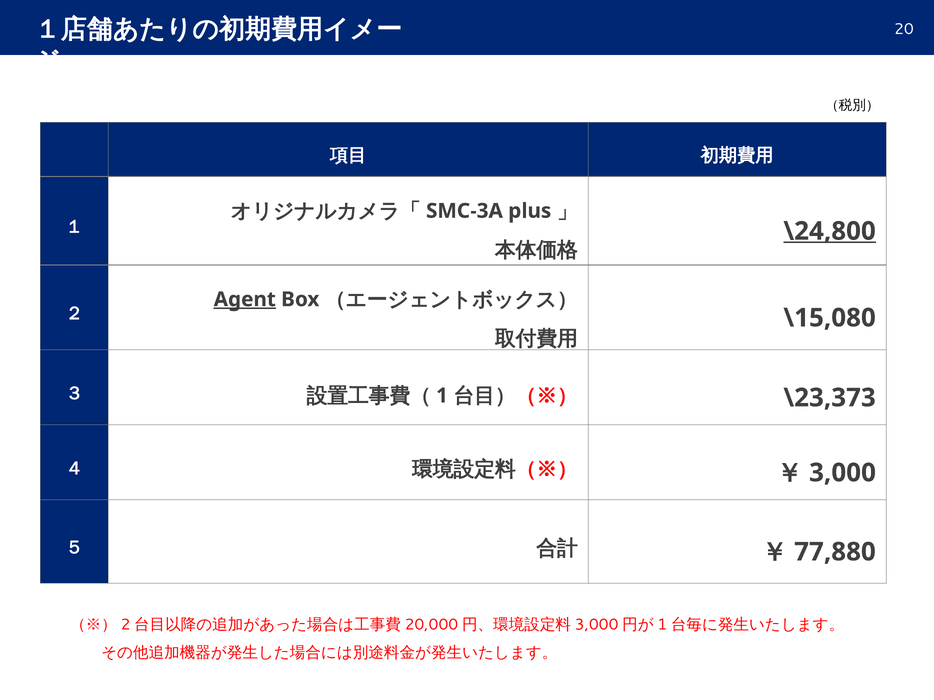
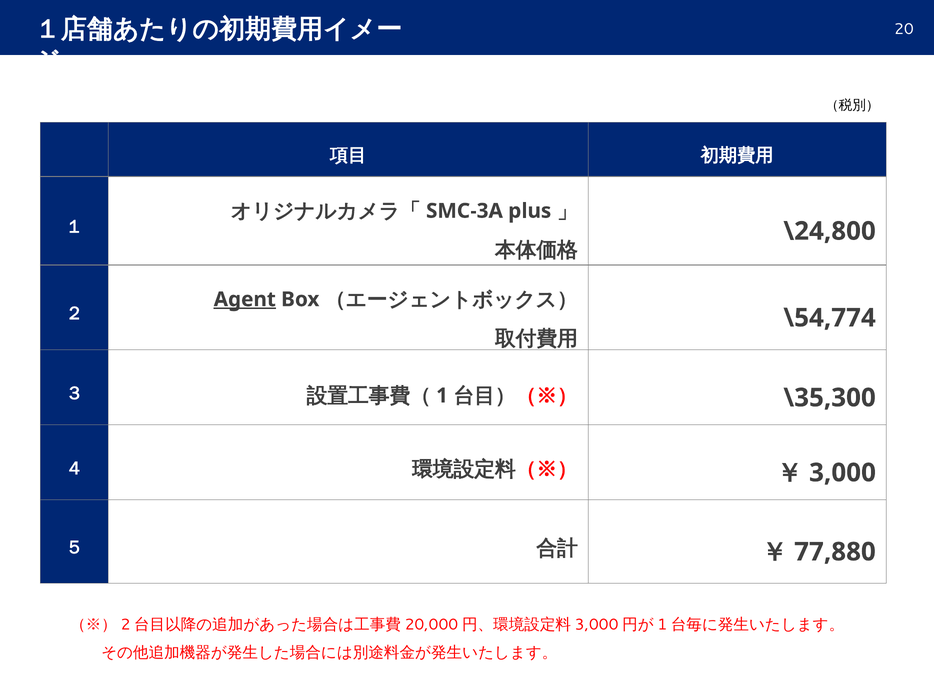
\24,800 underline: present -> none
\15,080: \15,080 -> \54,774
\23,373: \23,373 -> \35,300
